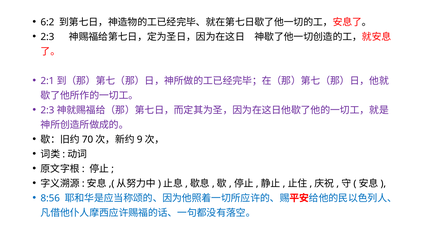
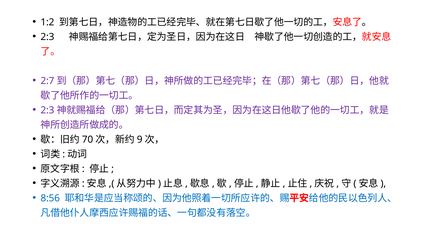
6:2: 6:2 -> 1:2
2:1: 2:1 -> 2:7
